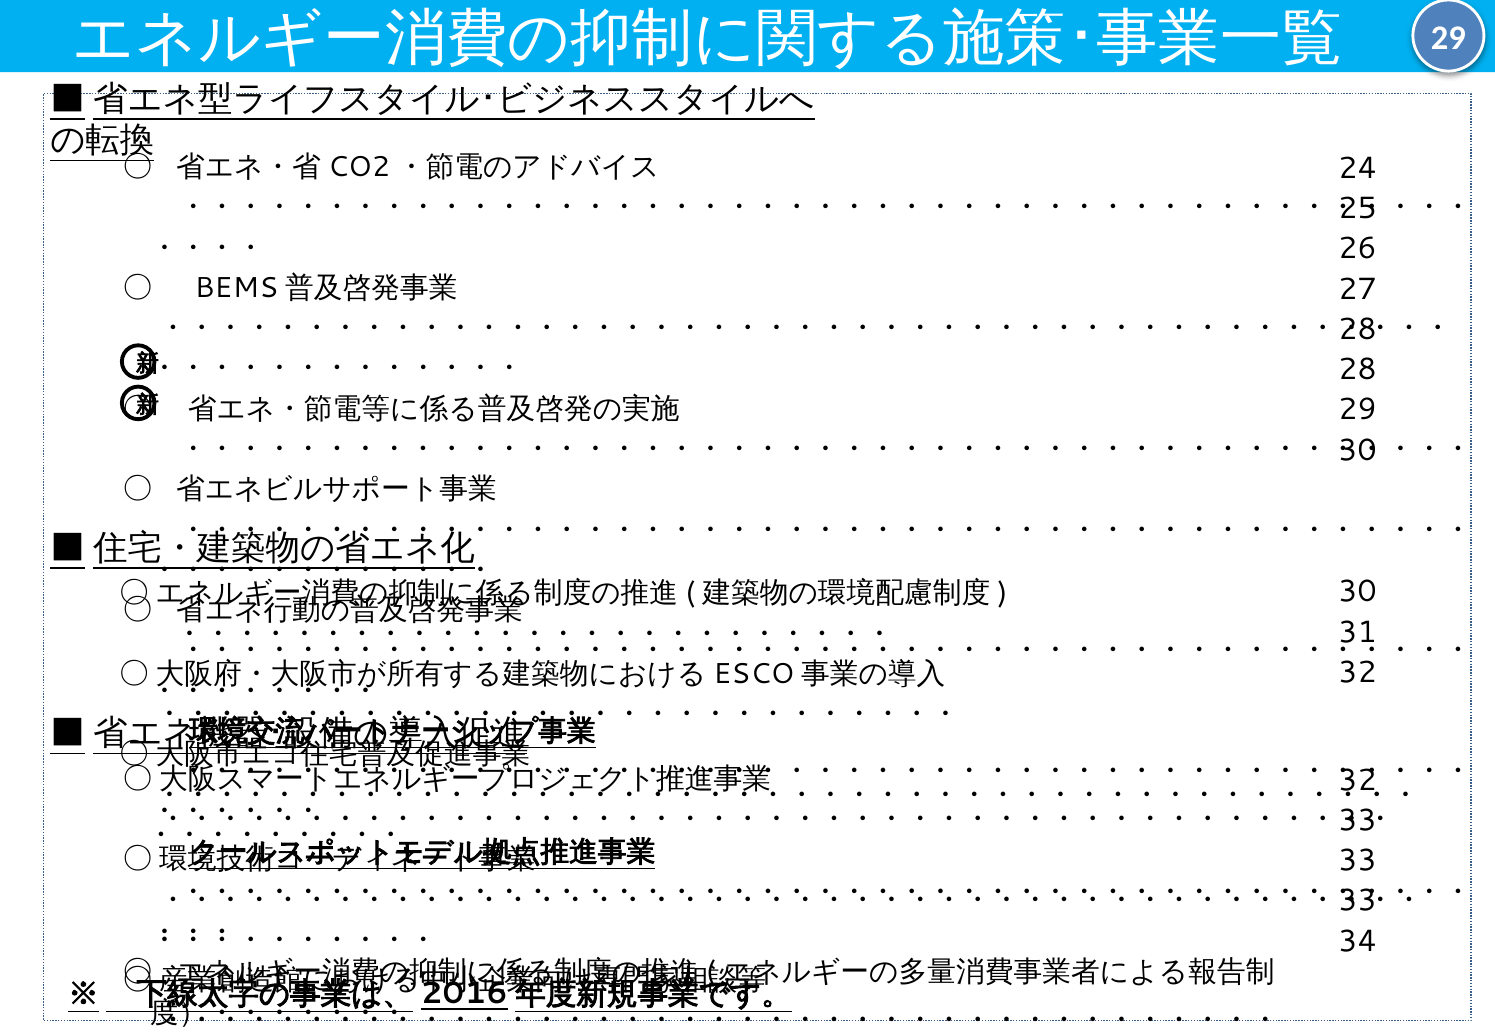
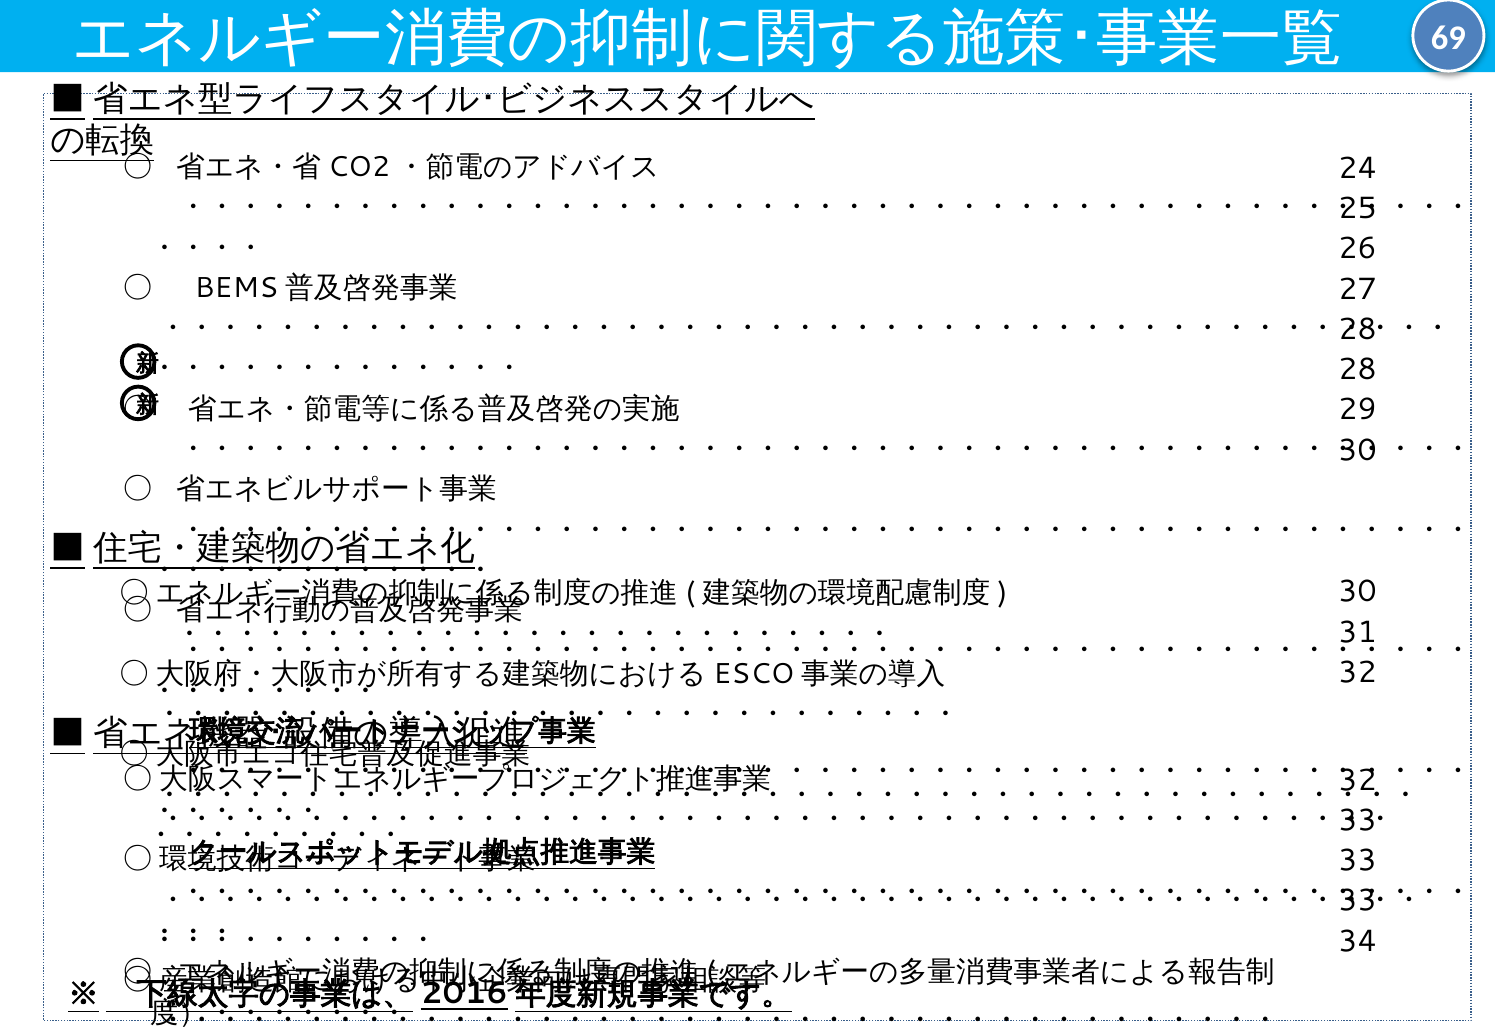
29 at (1448, 38): 29 -> 69
